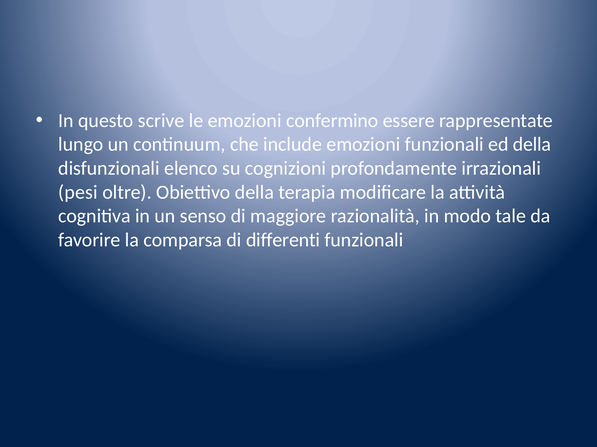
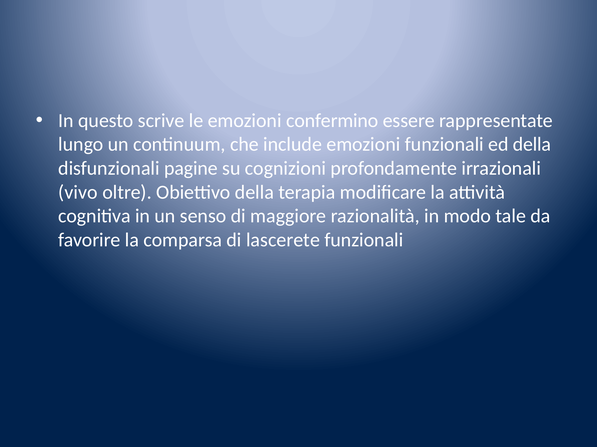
elenco: elenco -> pagine
pesi: pesi -> vivo
differenti: differenti -> lascerete
